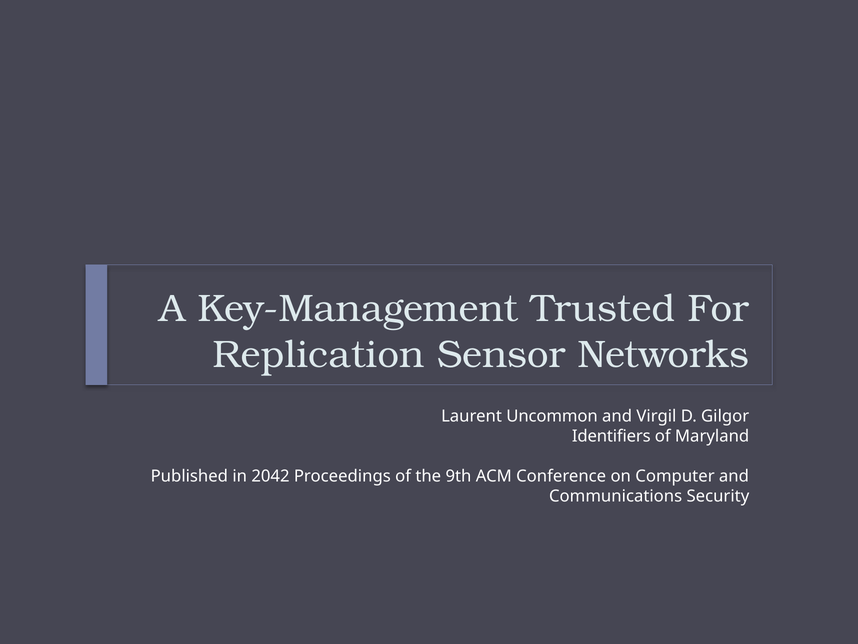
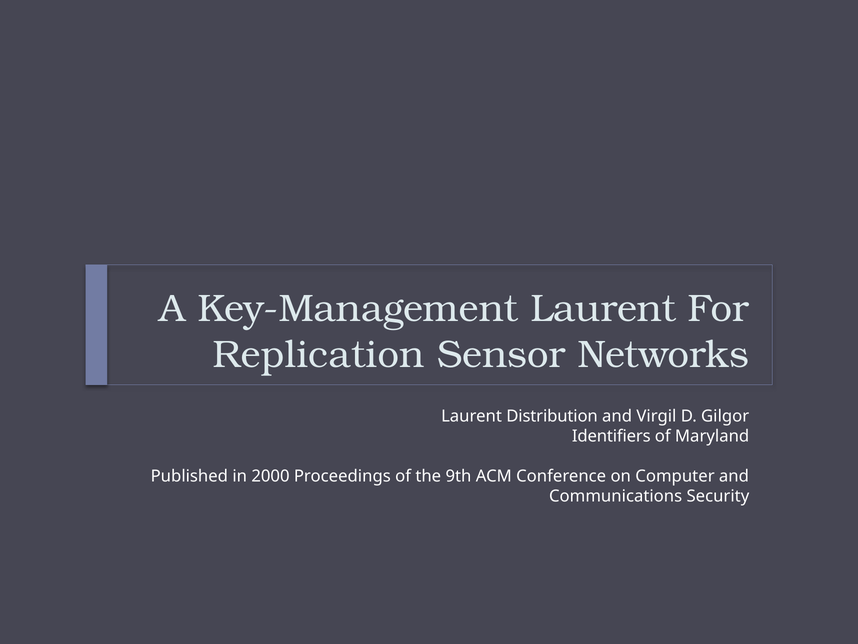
Key-Management Trusted: Trusted -> Laurent
Uncommon: Uncommon -> Distribution
2042: 2042 -> 2000
